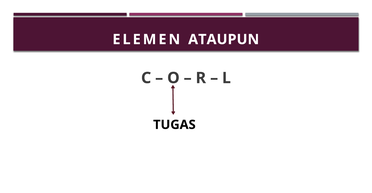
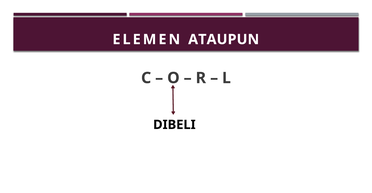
TUGAS: TUGAS -> DIBELI
